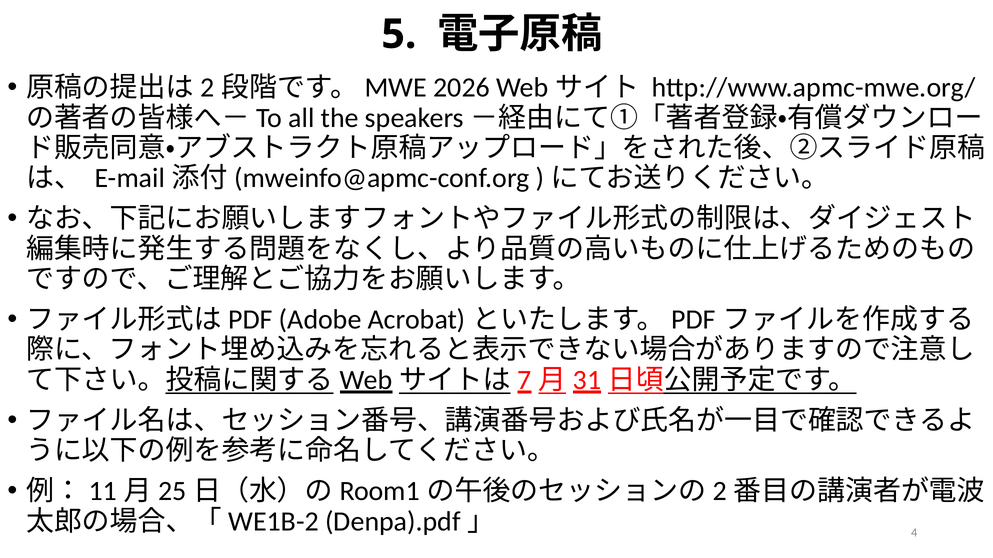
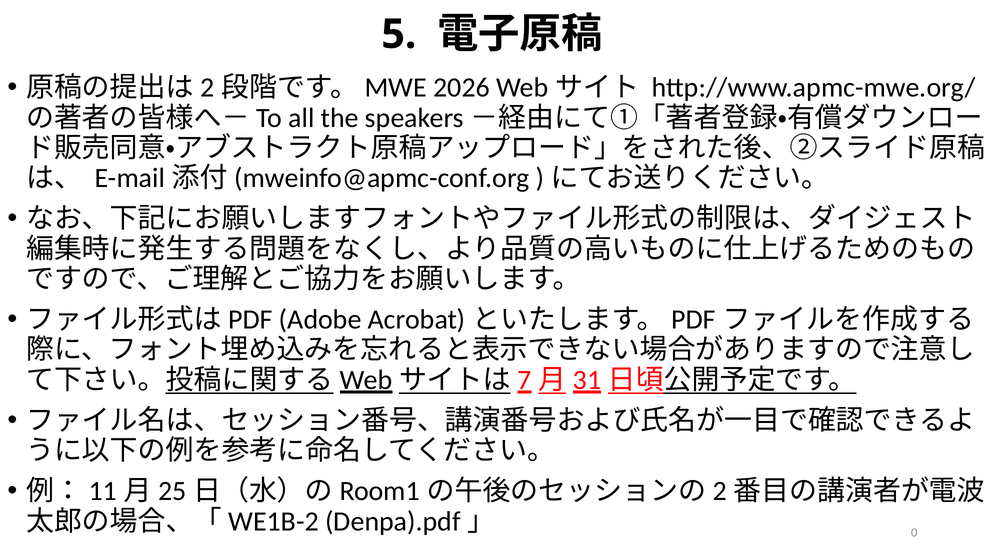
4: 4 -> 0
